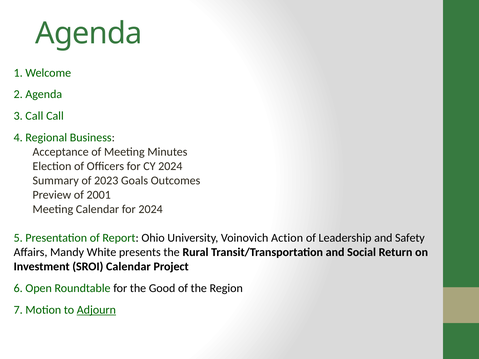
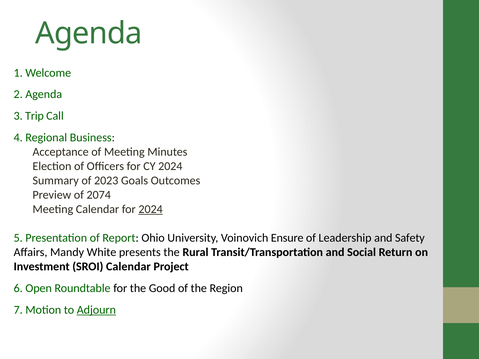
3 Call: Call -> Trip
2001: 2001 -> 2074
2024 at (151, 209) underline: none -> present
Action: Action -> Ensure
